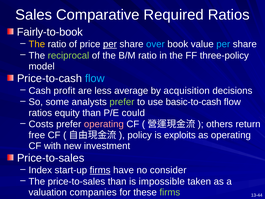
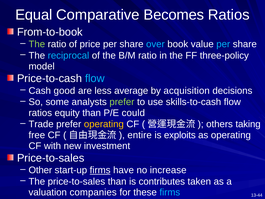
Sales: Sales -> Equal
Required: Required -> Becomes
Fairly-to-book: Fairly-to-book -> From-to-book
The at (37, 44) colour: yellow -> light green
per at (110, 44) underline: present -> none
reciprocal colour: light green -> light blue
profit: profit -> good
basic-to-cash: basic-to-cash -> skills-to-cash
Costs: Costs -> Trade
operating at (104, 124) colour: pink -> yellow
return: return -> taking
policy: policy -> entire
Index: Index -> Other
consider: consider -> increase
impossible: impossible -> contributes
firms at (170, 192) colour: light green -> light blue
